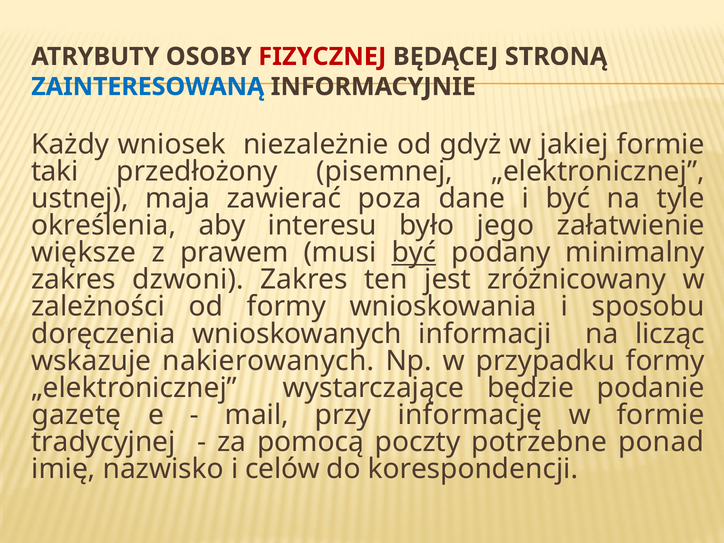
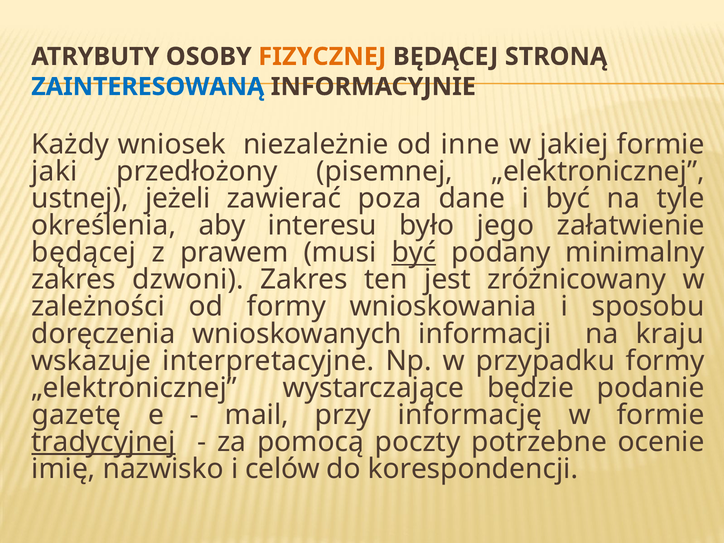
FIZYCZNEJ colour: red -> orange
gdyż: gdyż -> inne
taki: taki -> jaki
maja: maja -> jeżeli
większe at (84, 253): większe -> będącej
licząc: licząc -> kraju
nakierowanych: nakierowanych -> interpretacyjne
tradycyjnej underline: none -> present
ponad: ponad -> ocenie
